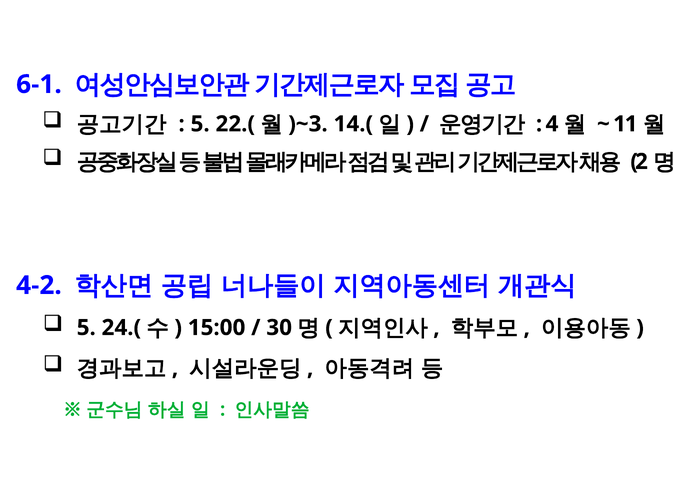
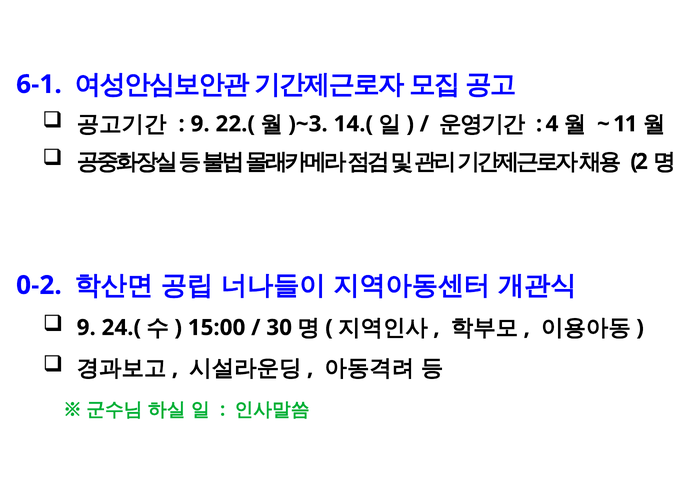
5 at (200, 124): 5 -> 9
4-2: 4-2 -> 0-2
5 at (86, 328): 5 -> 9
